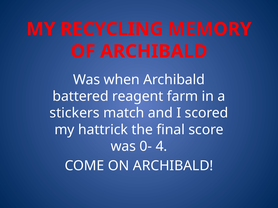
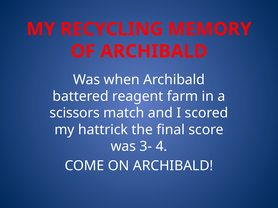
stickers: stickers -> scissors
0-: 0- -> 3-
